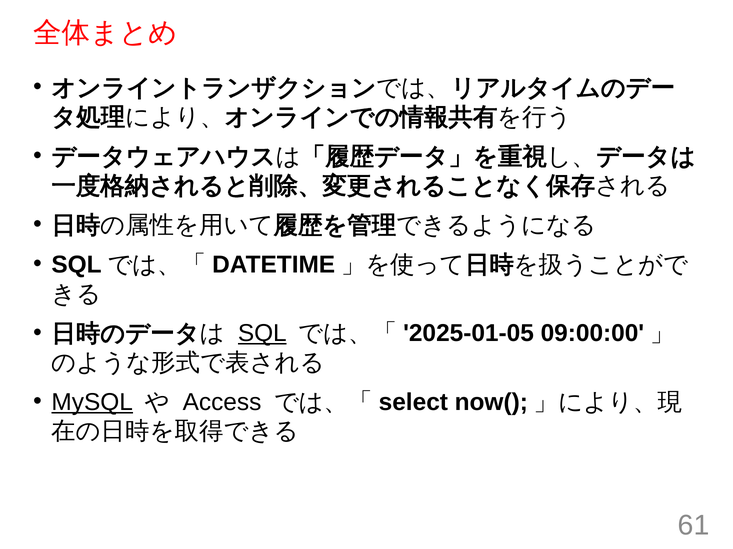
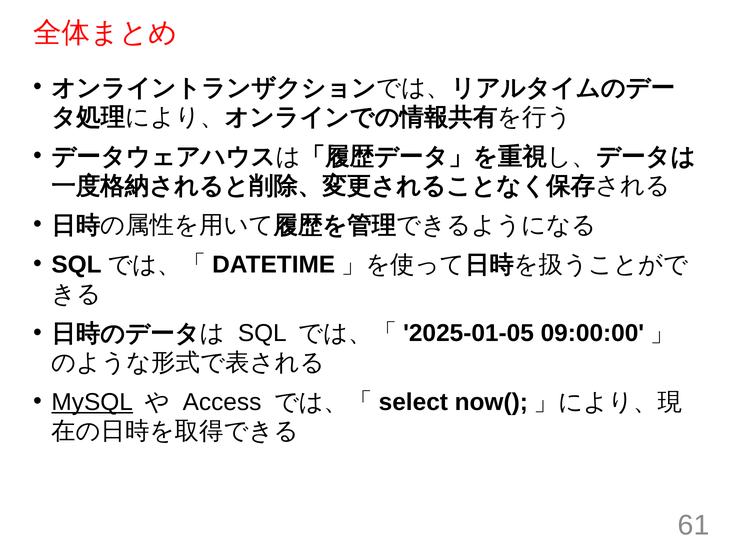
SQL at (262, 334) underline: present -> none
